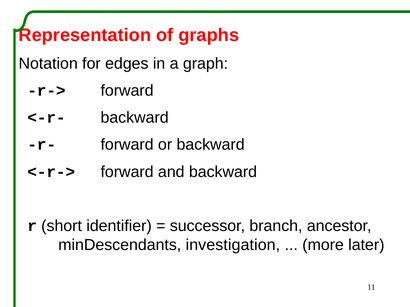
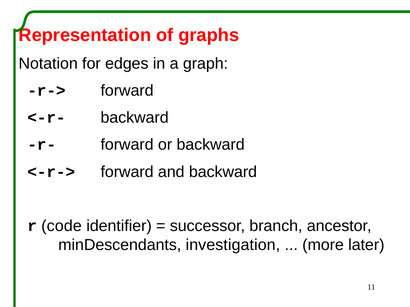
short: short -> code
